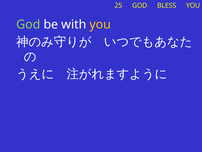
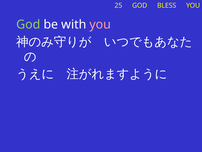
you at (100, 24) colour: yellow -> pink
